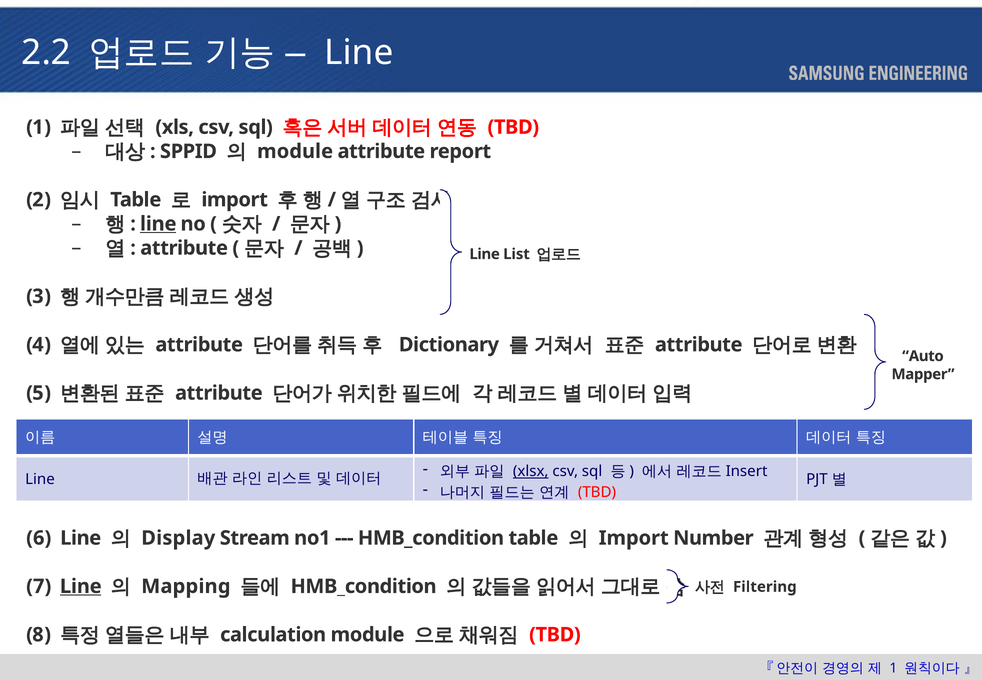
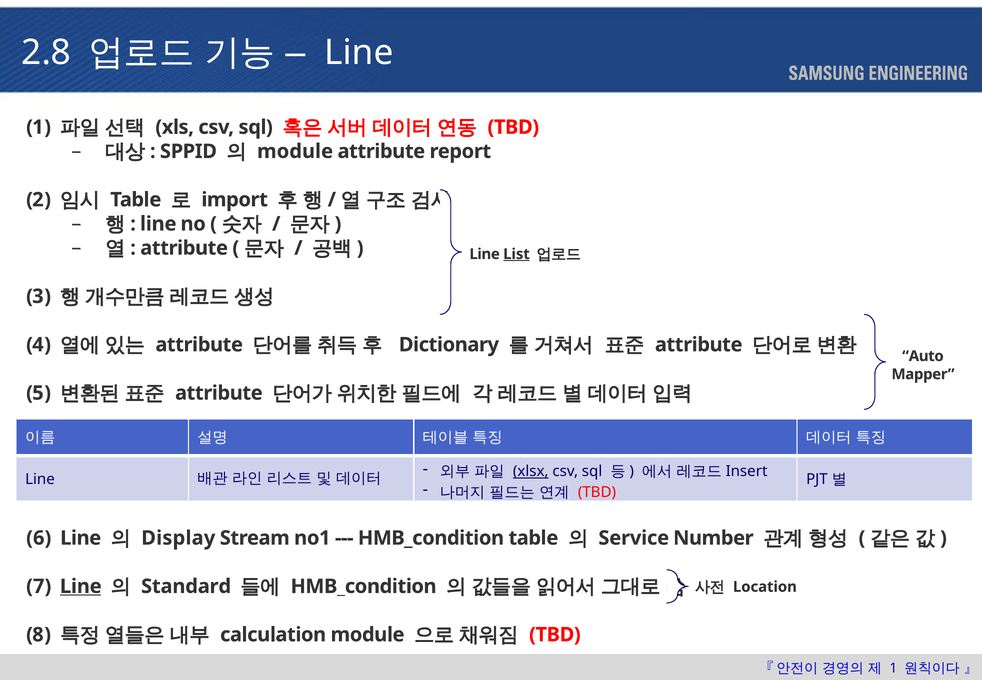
2.2: 2.2 -> 2.8
line at (158, 224) underline: present -> none
List underline: none -> present
Import at (634, 538): Import -> Service
Filtering: Filtering -> Location
Mapping: Mapping -> Standard
